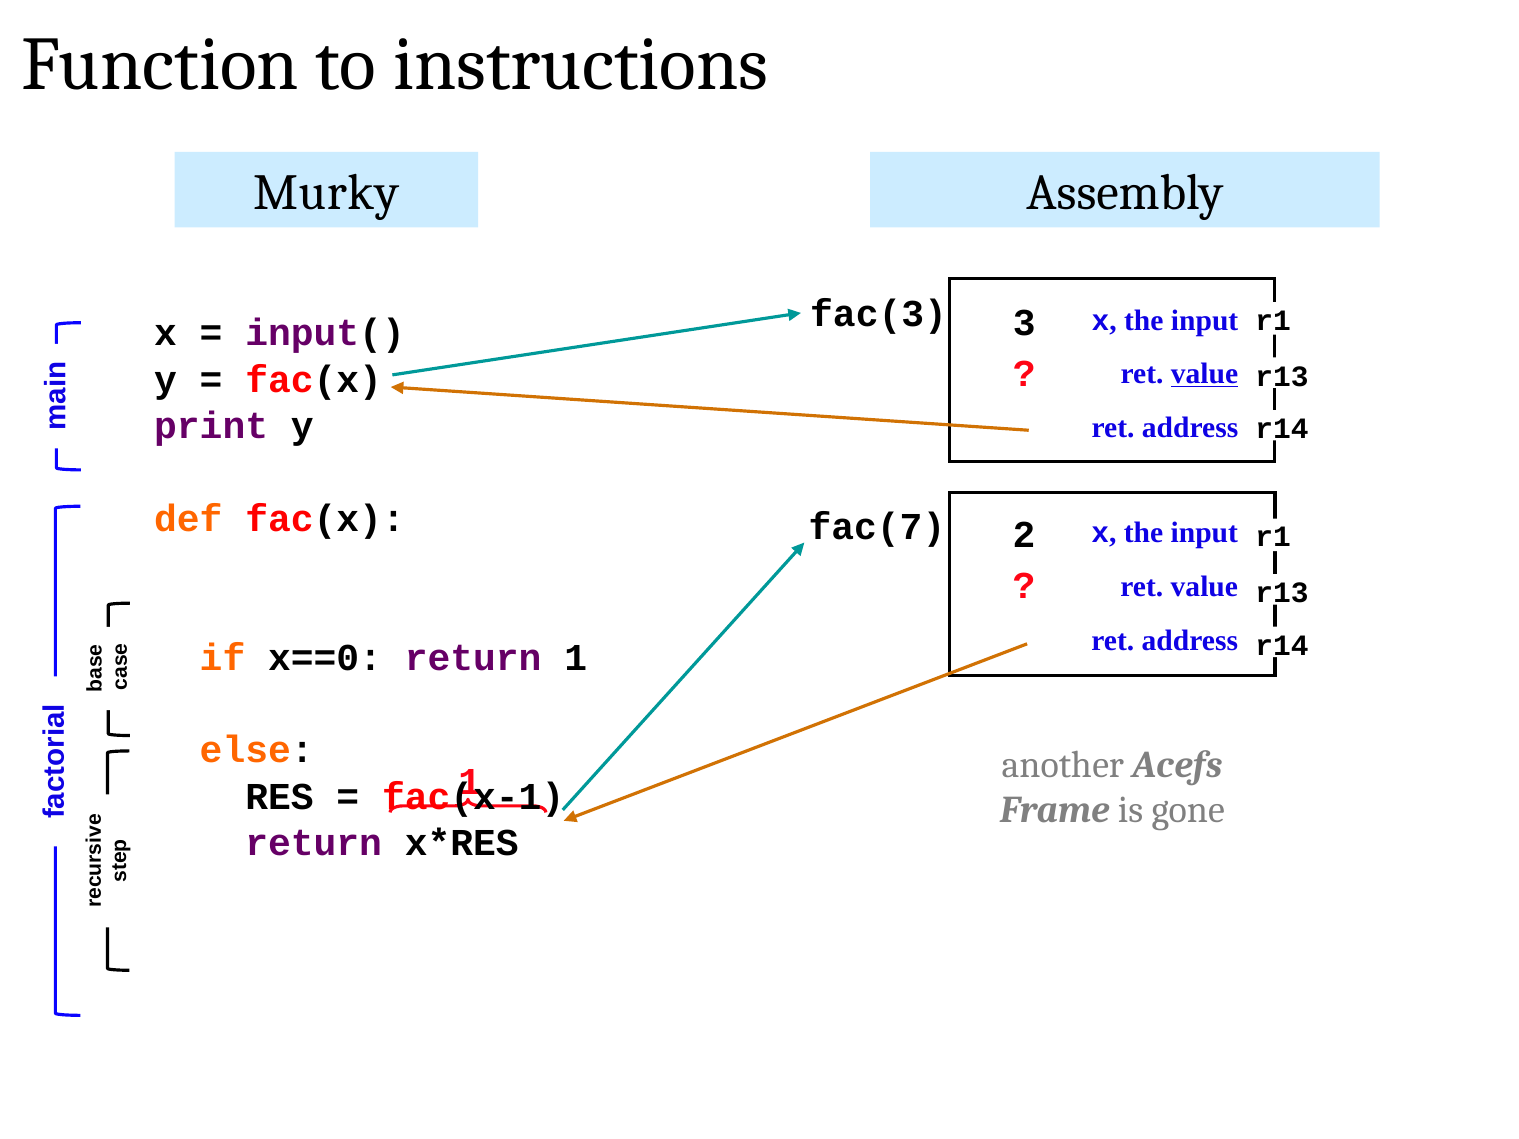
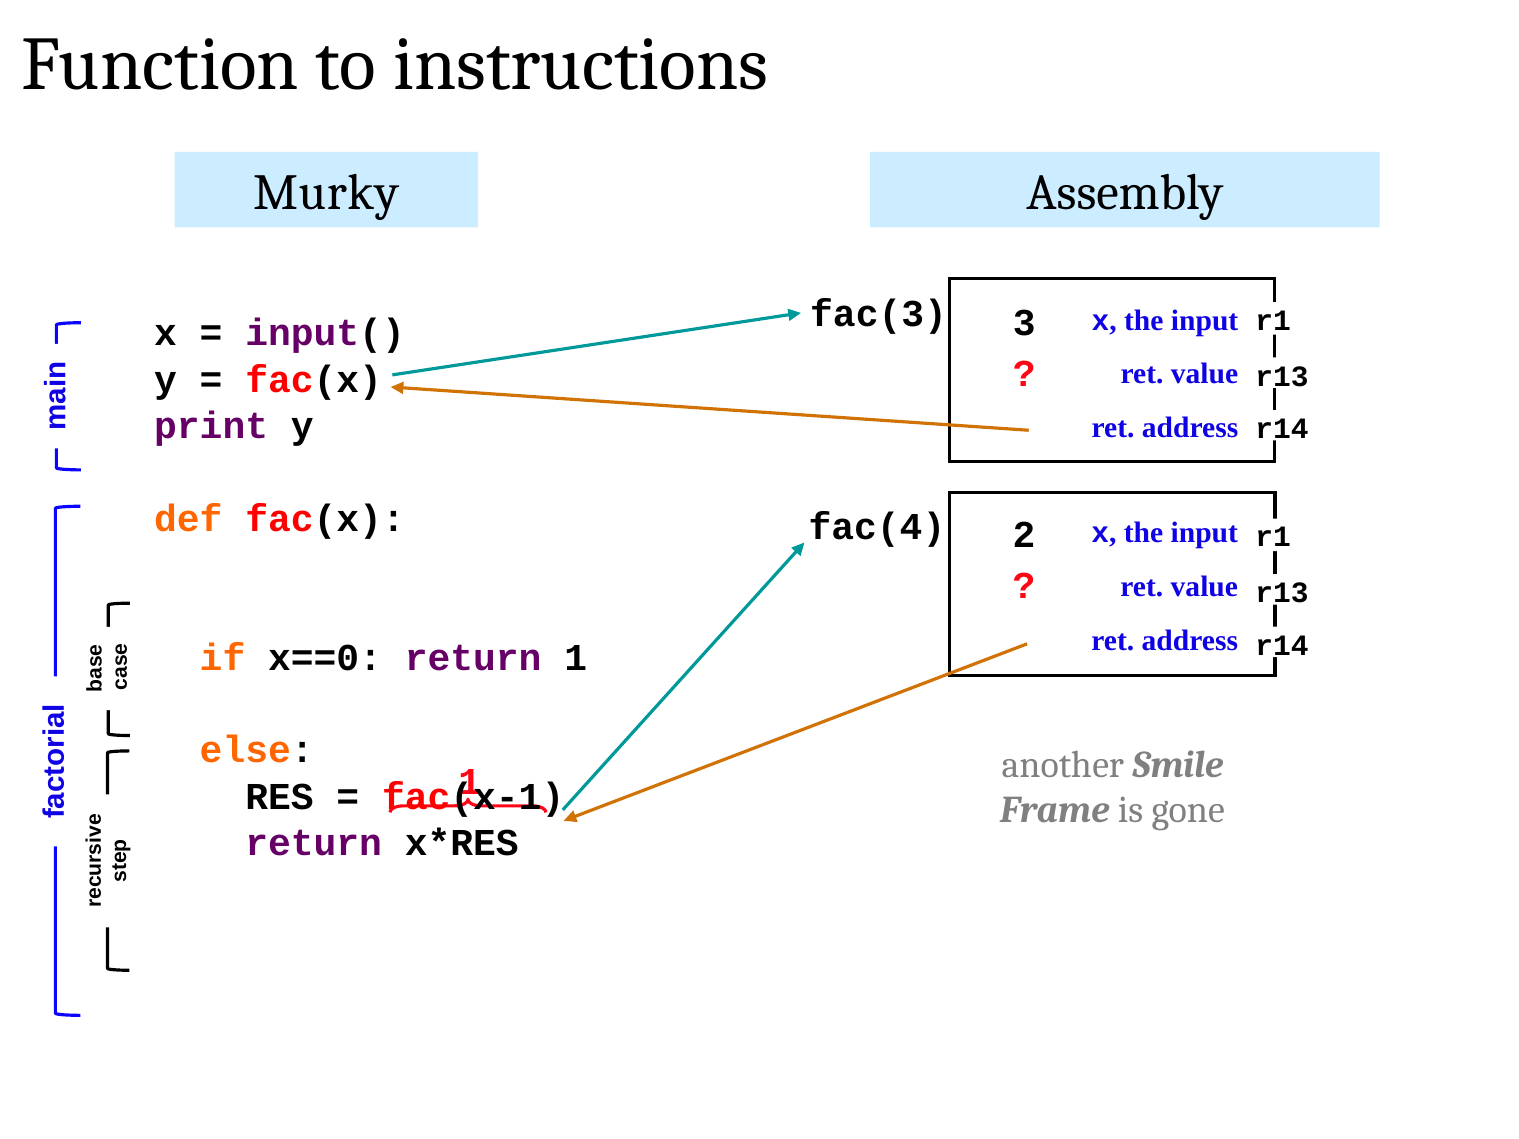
value at (1205, 374) underline: present -> none
fac(7: fac(7 -> fac(4
Acefs: Acefs -> Smile
